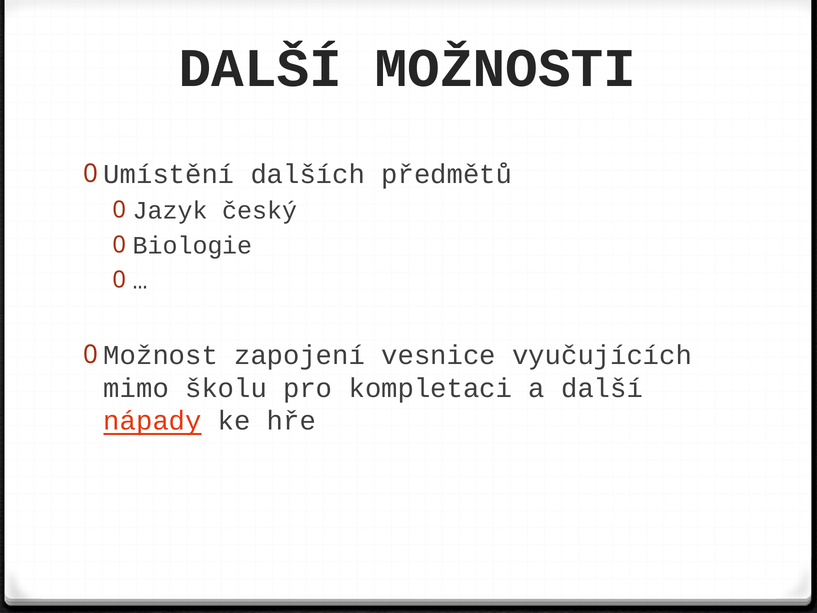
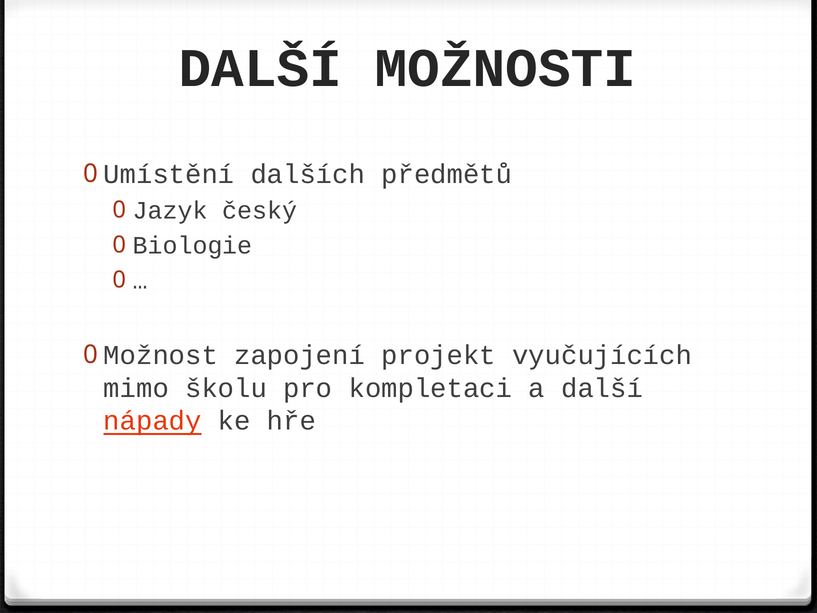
vesnice: vesnice -> projekt
